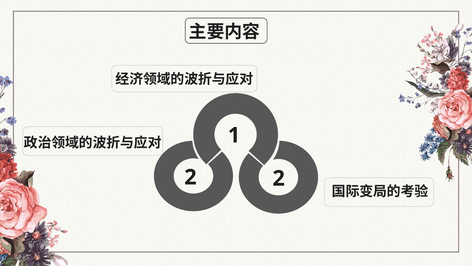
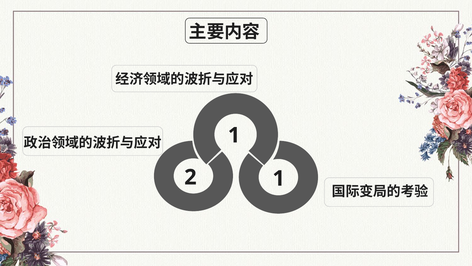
2 2: 2 -> 1
